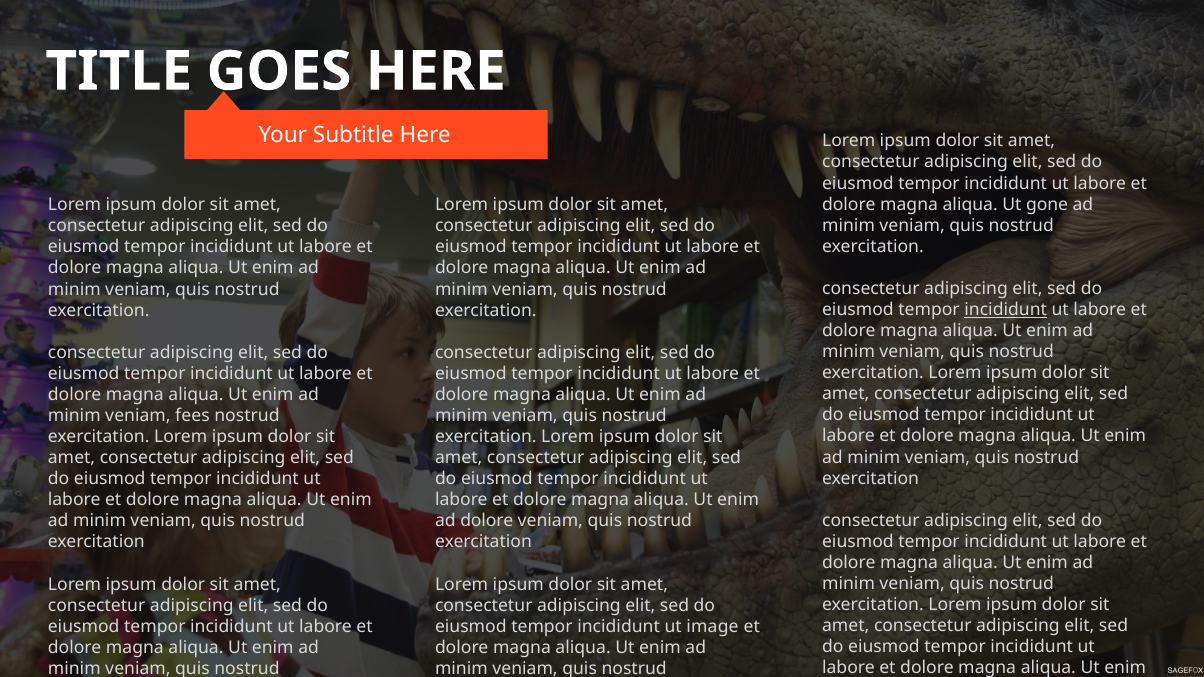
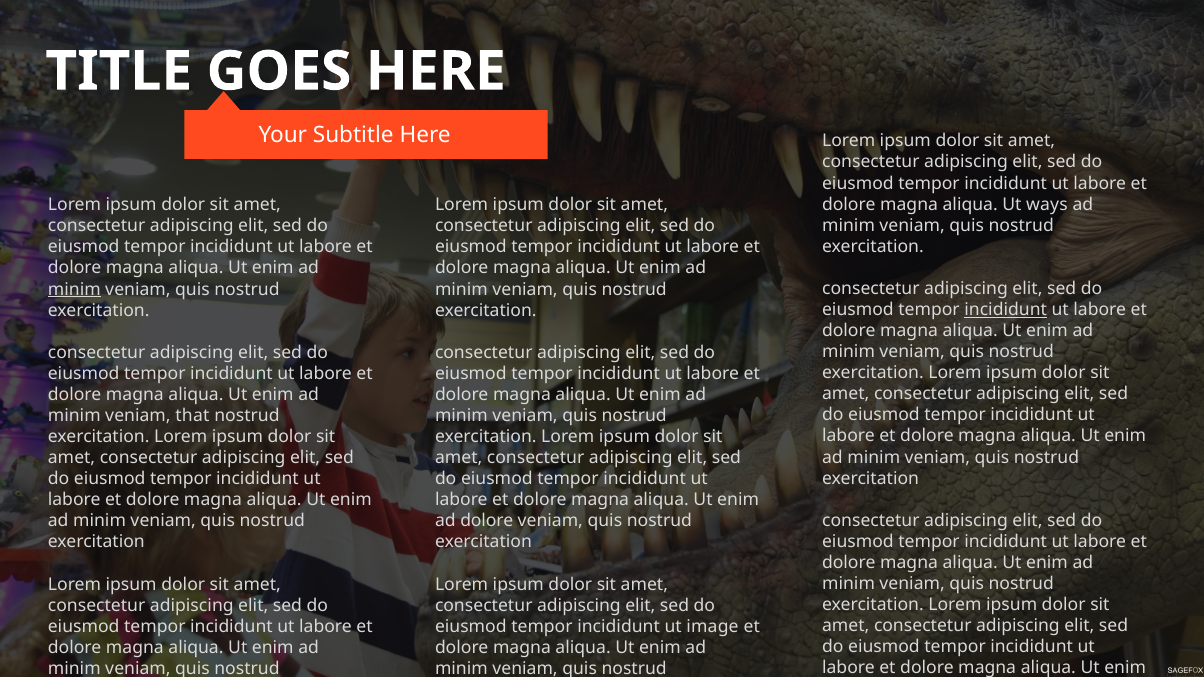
gone: gone -> ways
minim at (74, 289) underline: none -> present
fees: fees -> that
